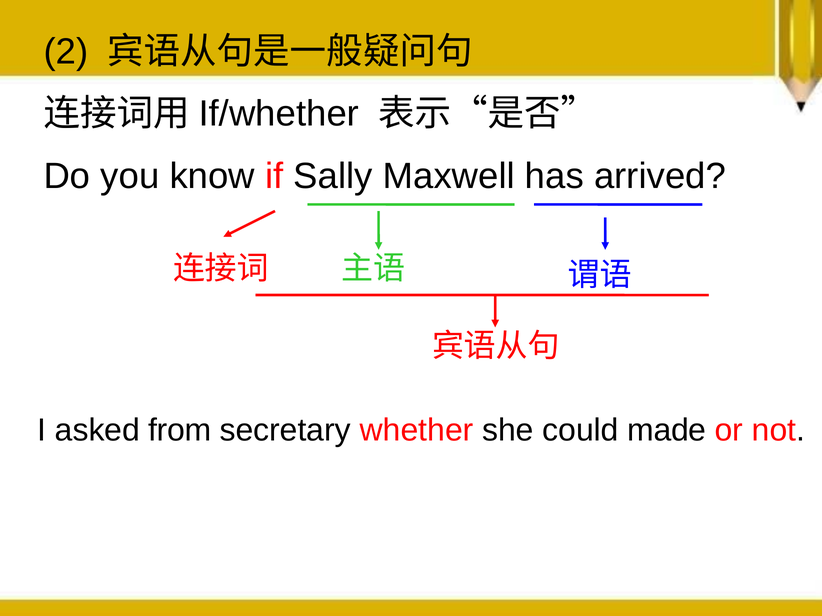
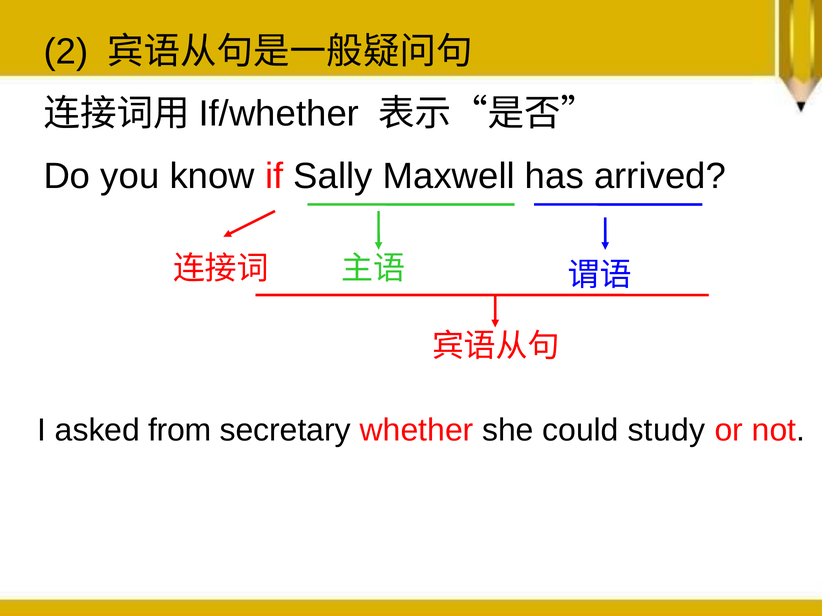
made: made -> study
